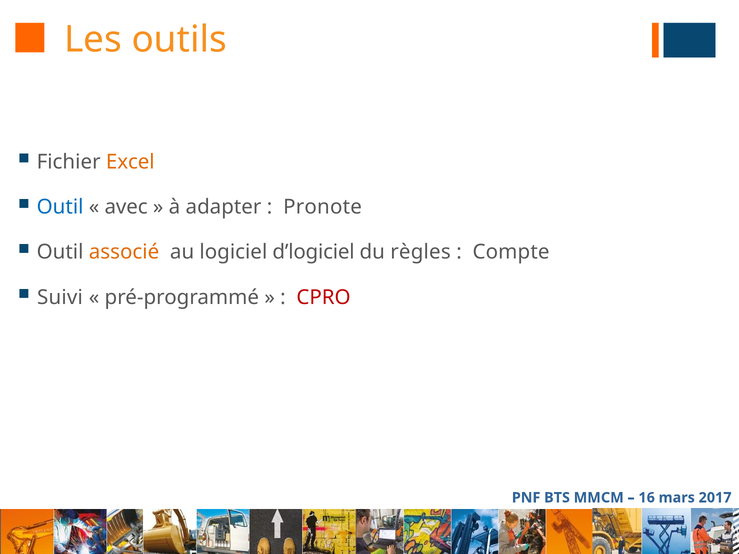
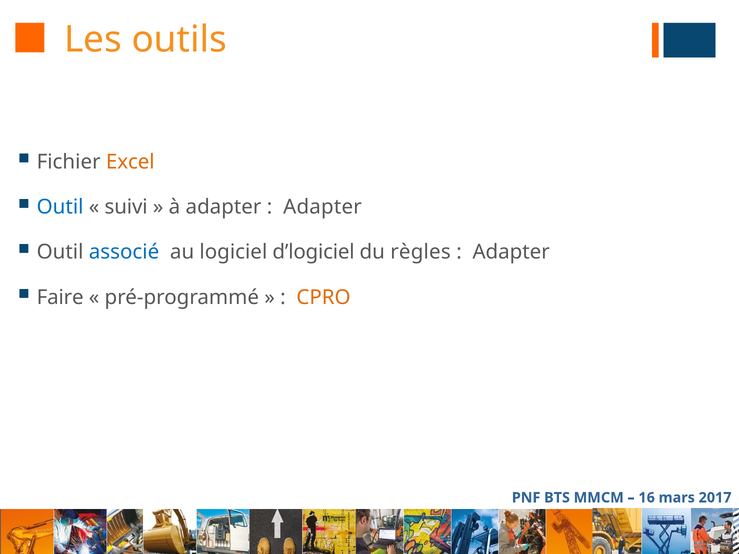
avec: avec -> suivi
Pronote at (322, 207): Pronote -> Adapter
associé colour: orange -> blue
Compte at (511, 252): Compte -> Adapter
Suivi: Suivi -> Faire
CPRO colour: red -> orange
